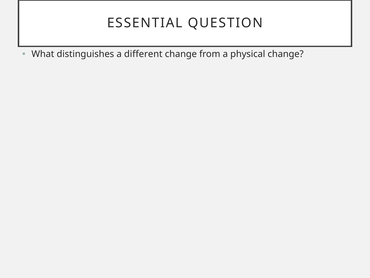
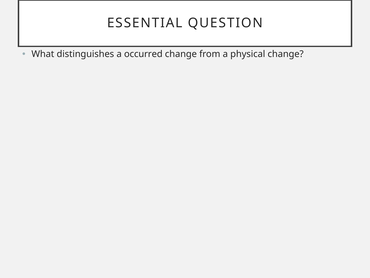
different: different -> occurred
